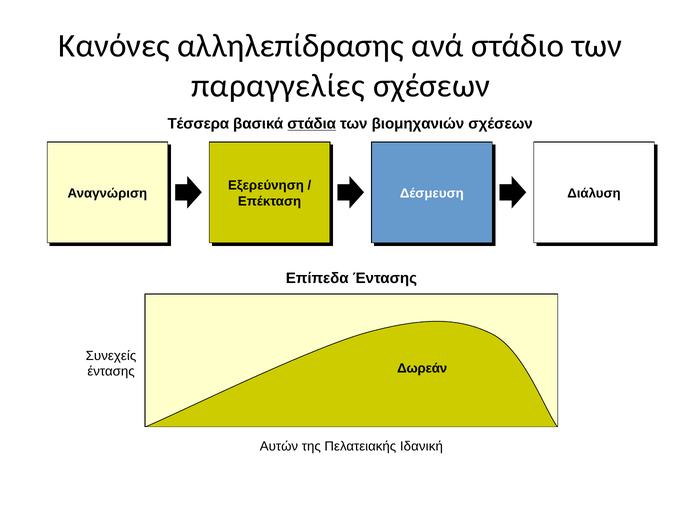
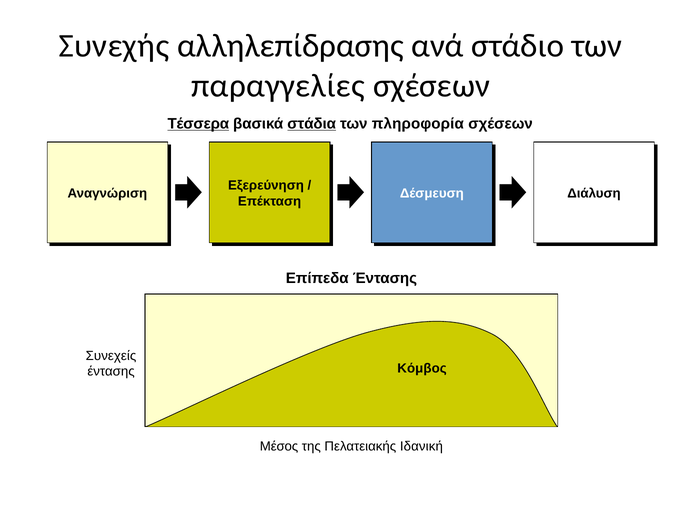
Κανόνες: Κανόνες -> Συνεχής
Τέσσερα underline: none -> present
βιομηχανιών: βιομηχανιών -> πληροφορία
Δωρεάν: Δωρεάν -> Κόμβος
Αυτών: Αυτών -> Μέσος
